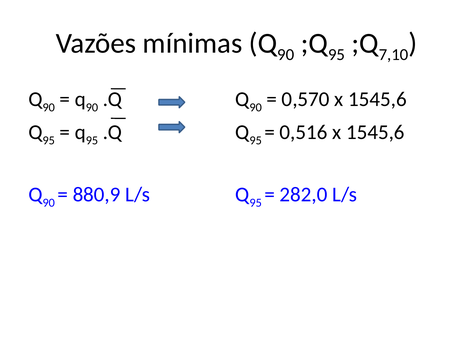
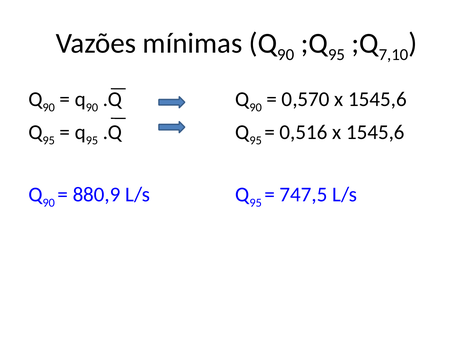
282,0: 282,0 -> 747,5
